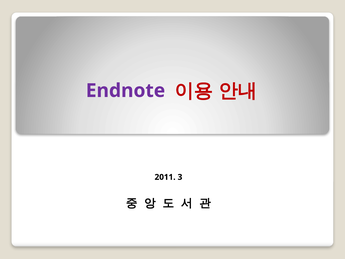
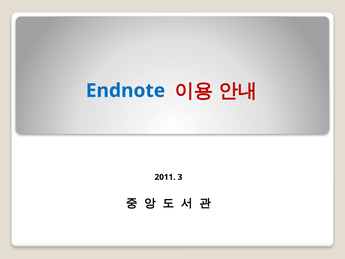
Endnote colour: purple -> blue
